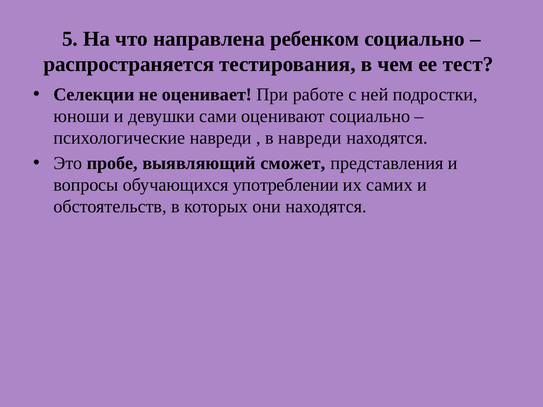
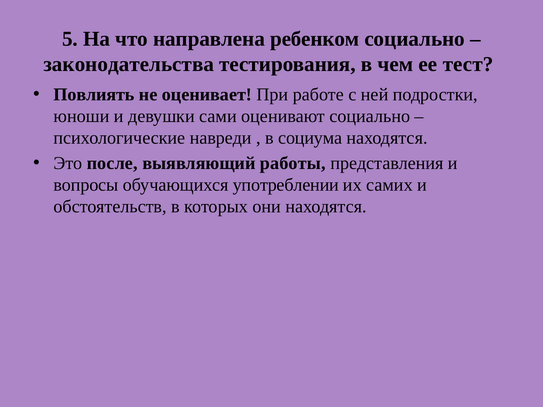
распространяется: распространяется -> законодательства
Селекции: Селекции -> Повлиять
в навреди: навреди -> социума
пробе: пробе -> после
сможет: сможет -> работы
